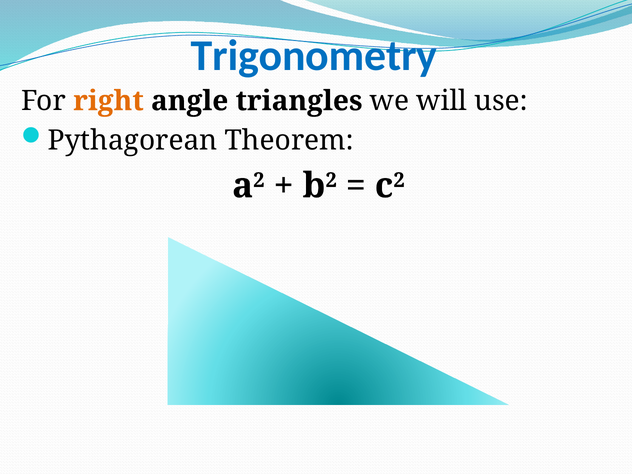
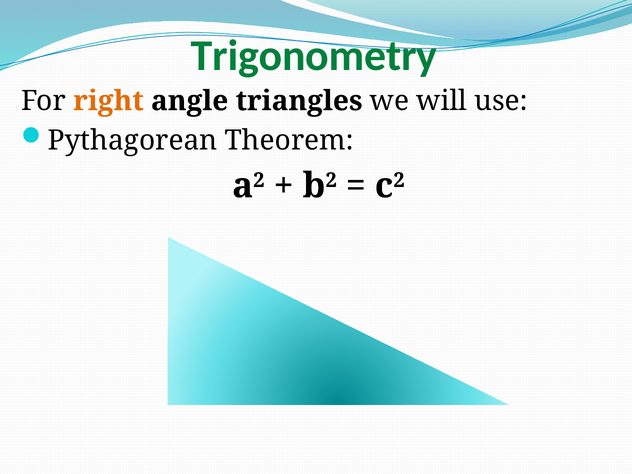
Trigonometry colour: blue -> green
